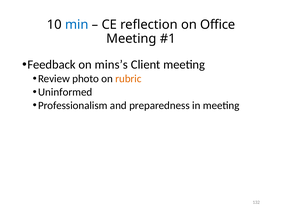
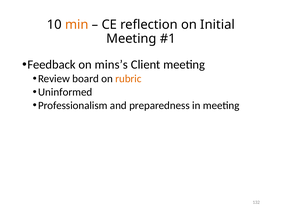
min colour: blue -> orange
Office: Office -> Initial
photo: photo -> board
